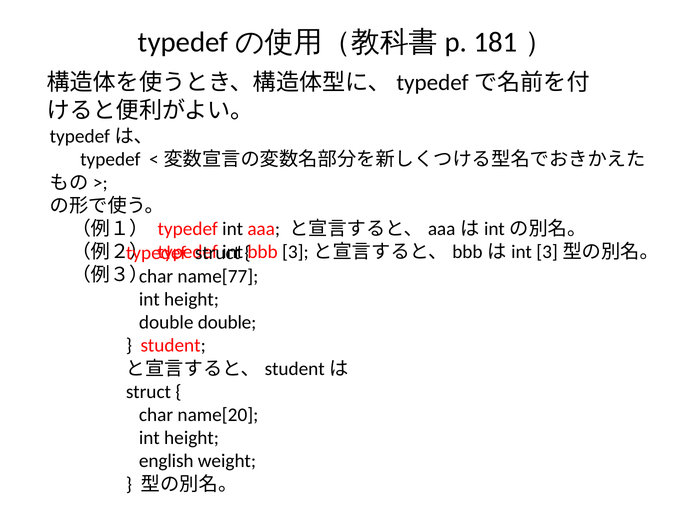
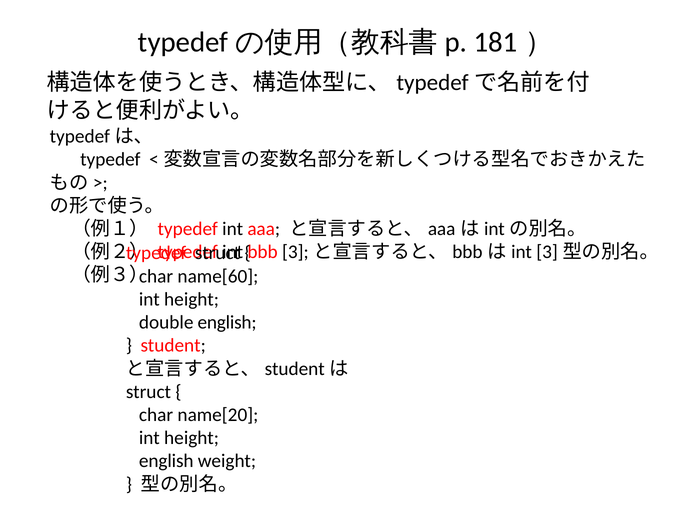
name[77: name[77 -> name[60
double double: double -> english
